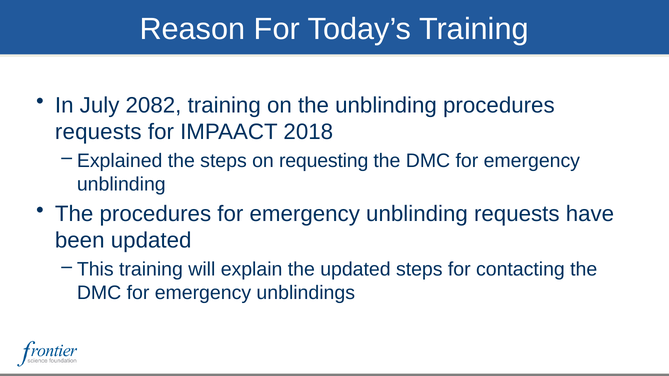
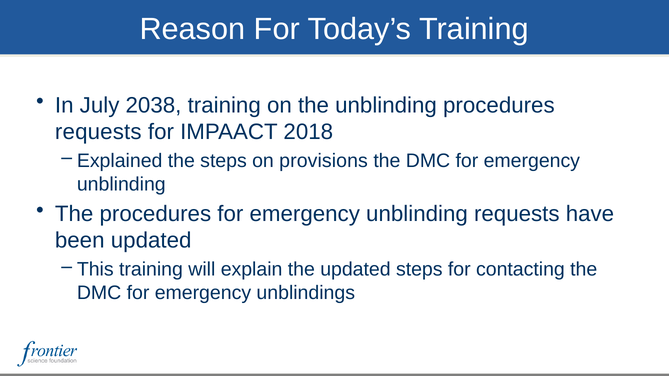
2082: 2082 -> 2038
requesting: requesting -> provisions
